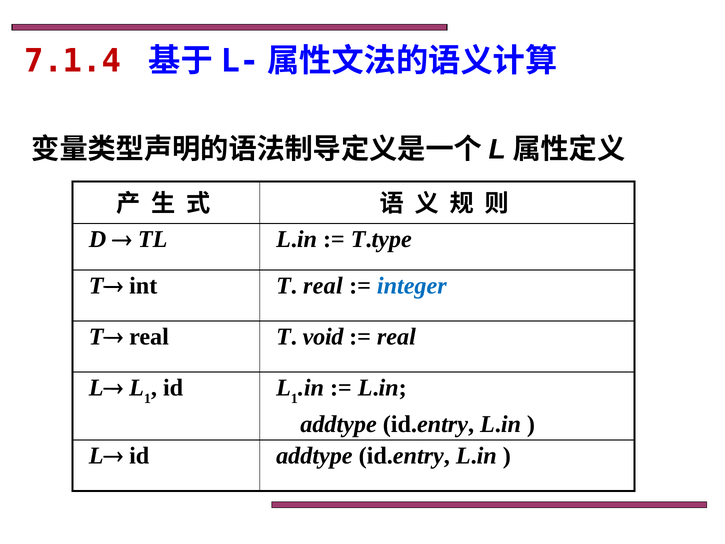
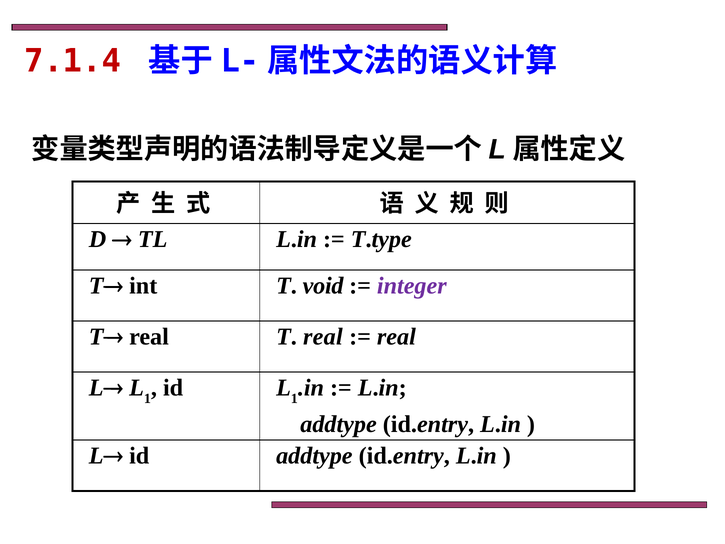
T real: real -> void
integer colour: blue -> purple
T void: void -> real
